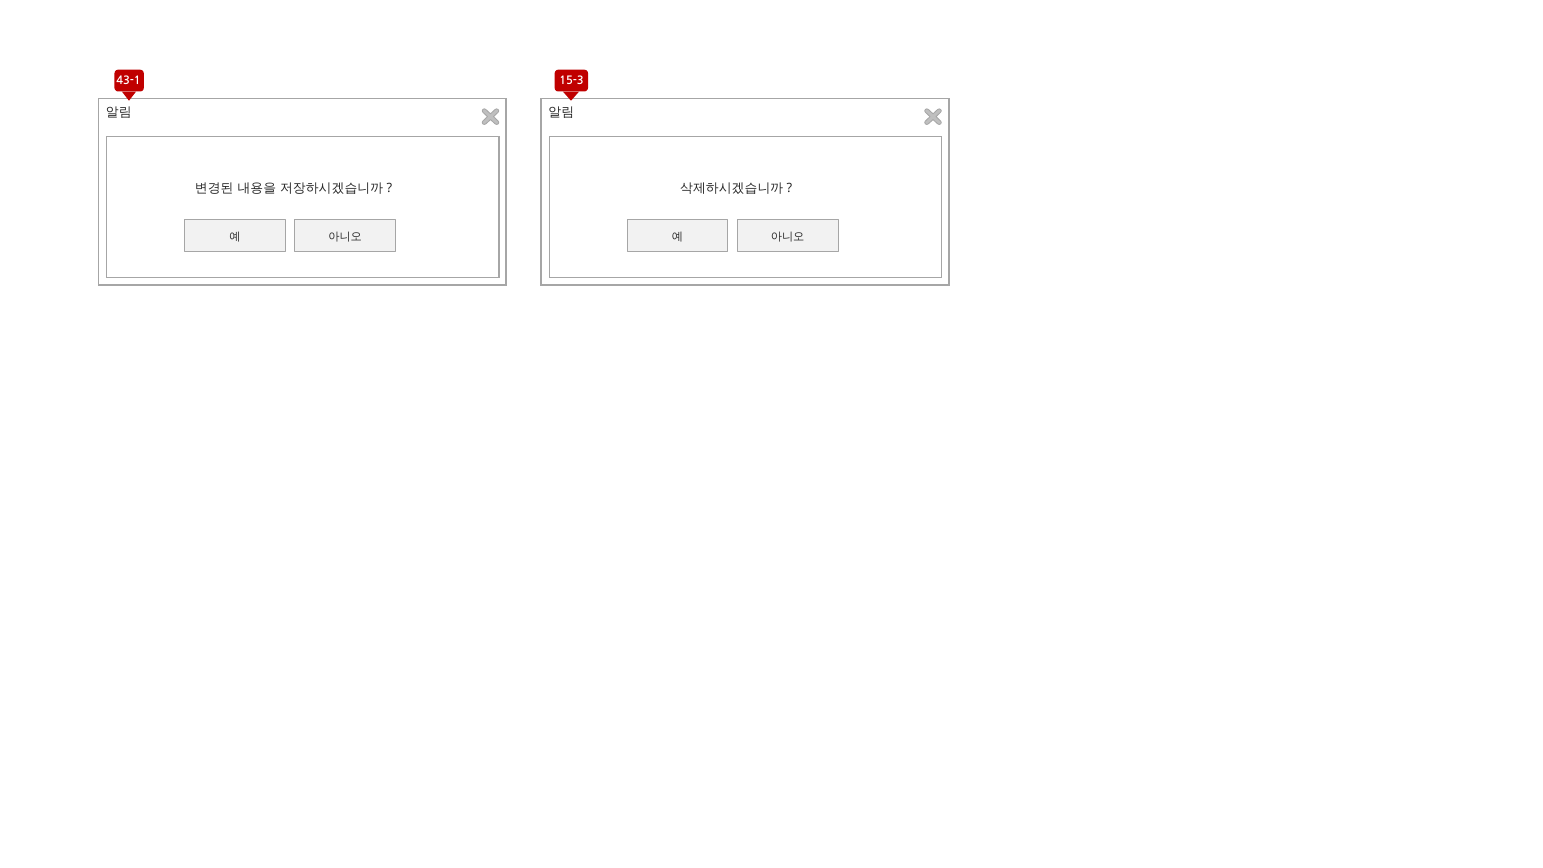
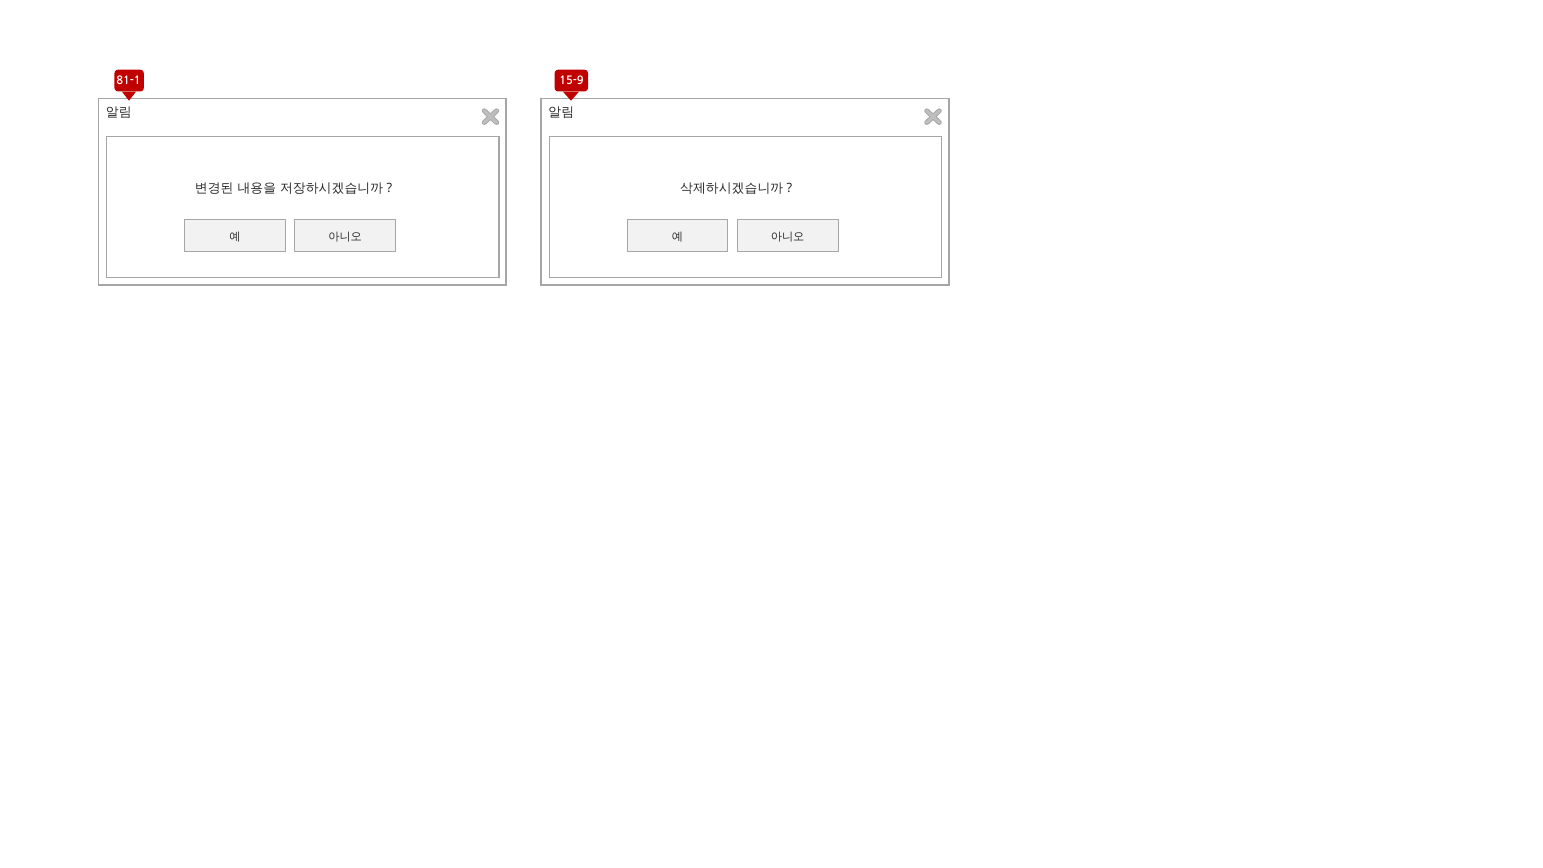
43-1: 43-1 -> 81-1
15-3: 15-3 -> 15-9
